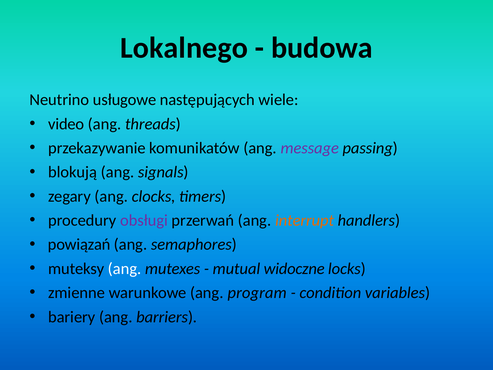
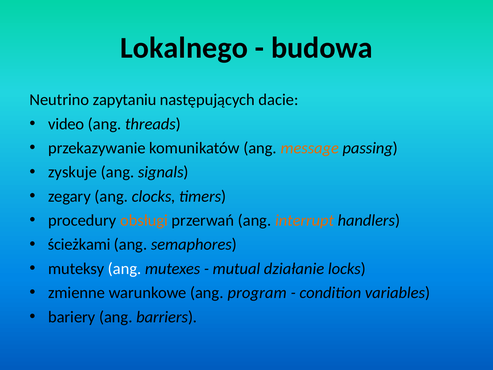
usługowe: usługowe -> zapytaniu
wiele: wiele -> dacie
message colour: purple -> orange
blokują: blokują -> zyskuje
obsługi colour: purple -> orange
powiązań: powiązań -> ścieżkami
widoczne: widoczne -> działanie
